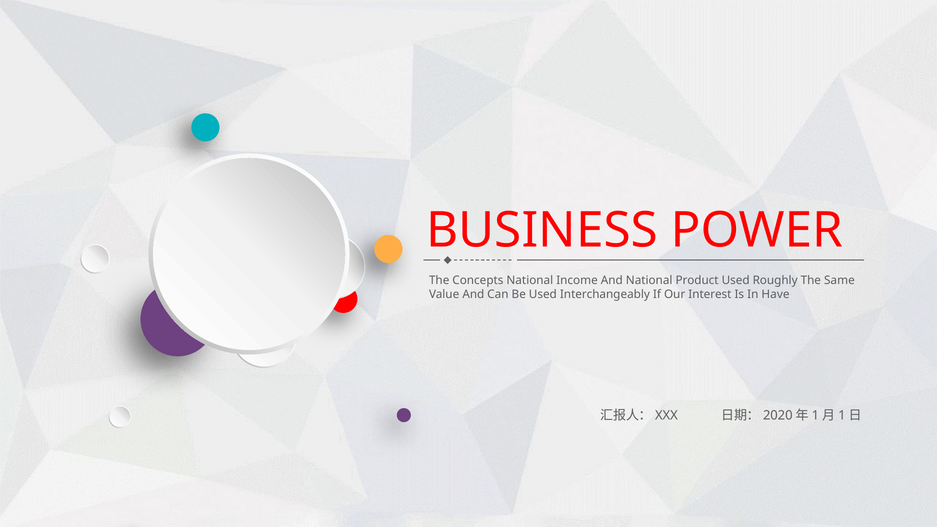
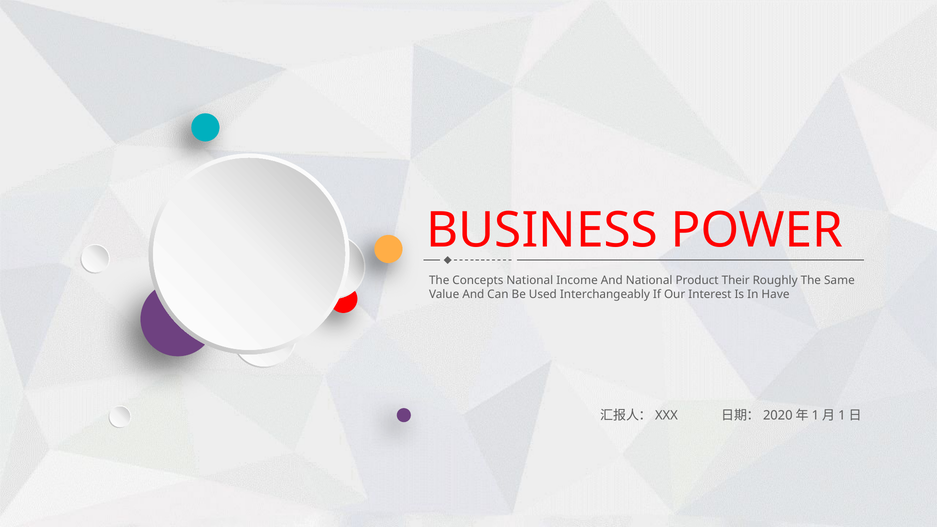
Product Used: Used -> Their
